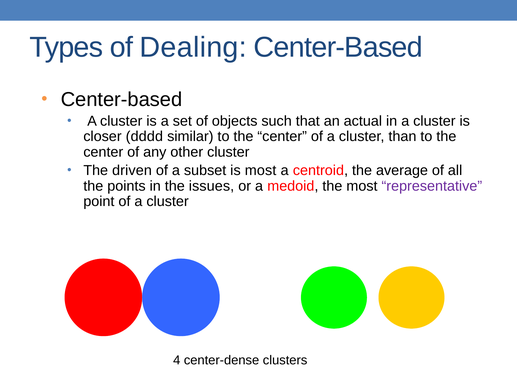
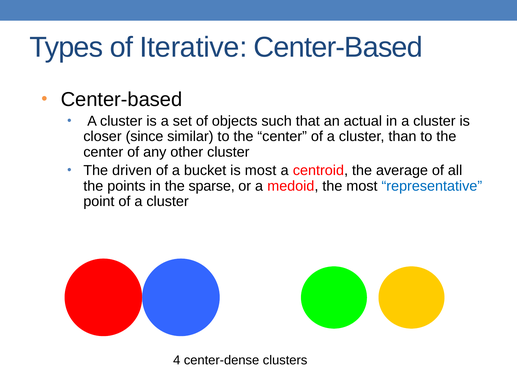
Dealing: Dealing -> Iterative
dddd: dddd -> since
subset: subset -> bucket
issues: issues -> sparse
representative colour: purple -> blue
